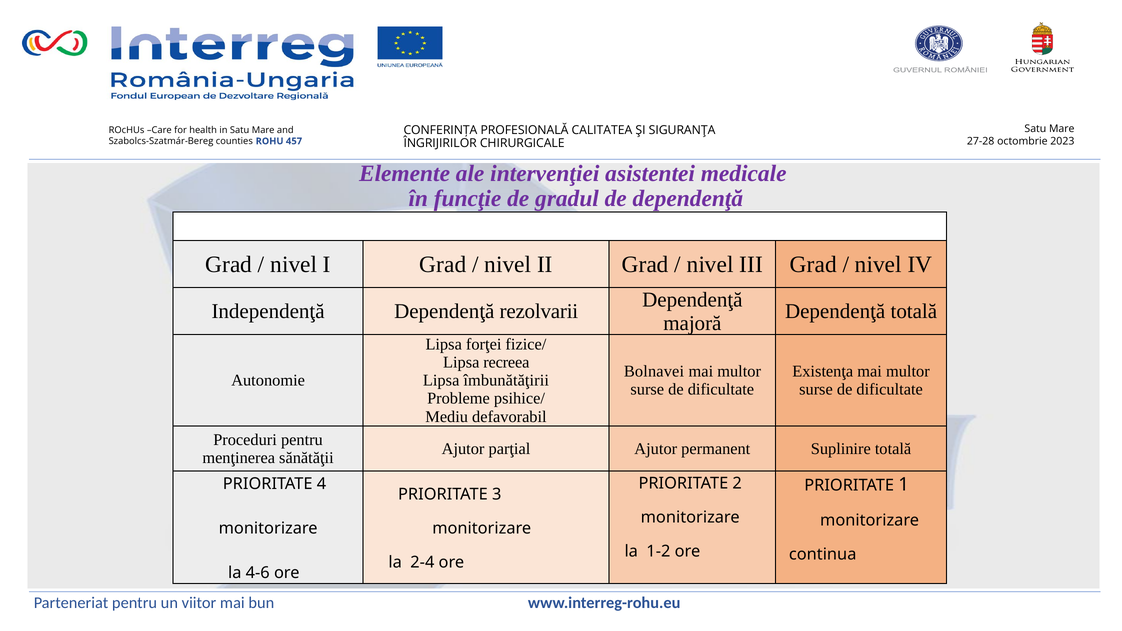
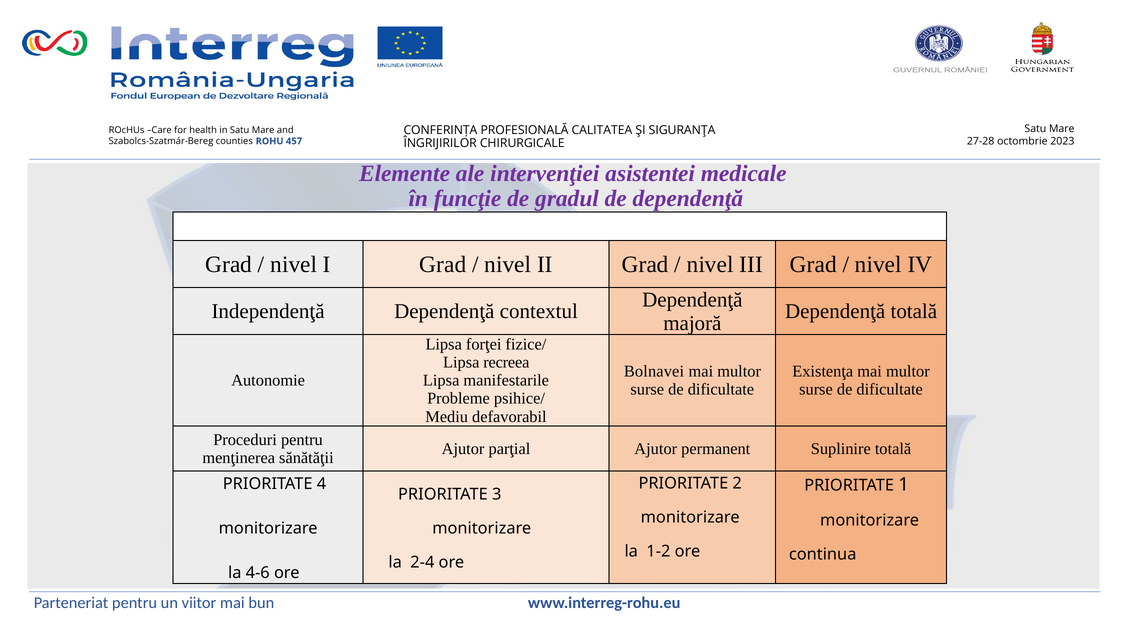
rezolvarii: rezolvarii -> contextul
îmbunătăţirii: îmbunătăţirii -> manifestarile
